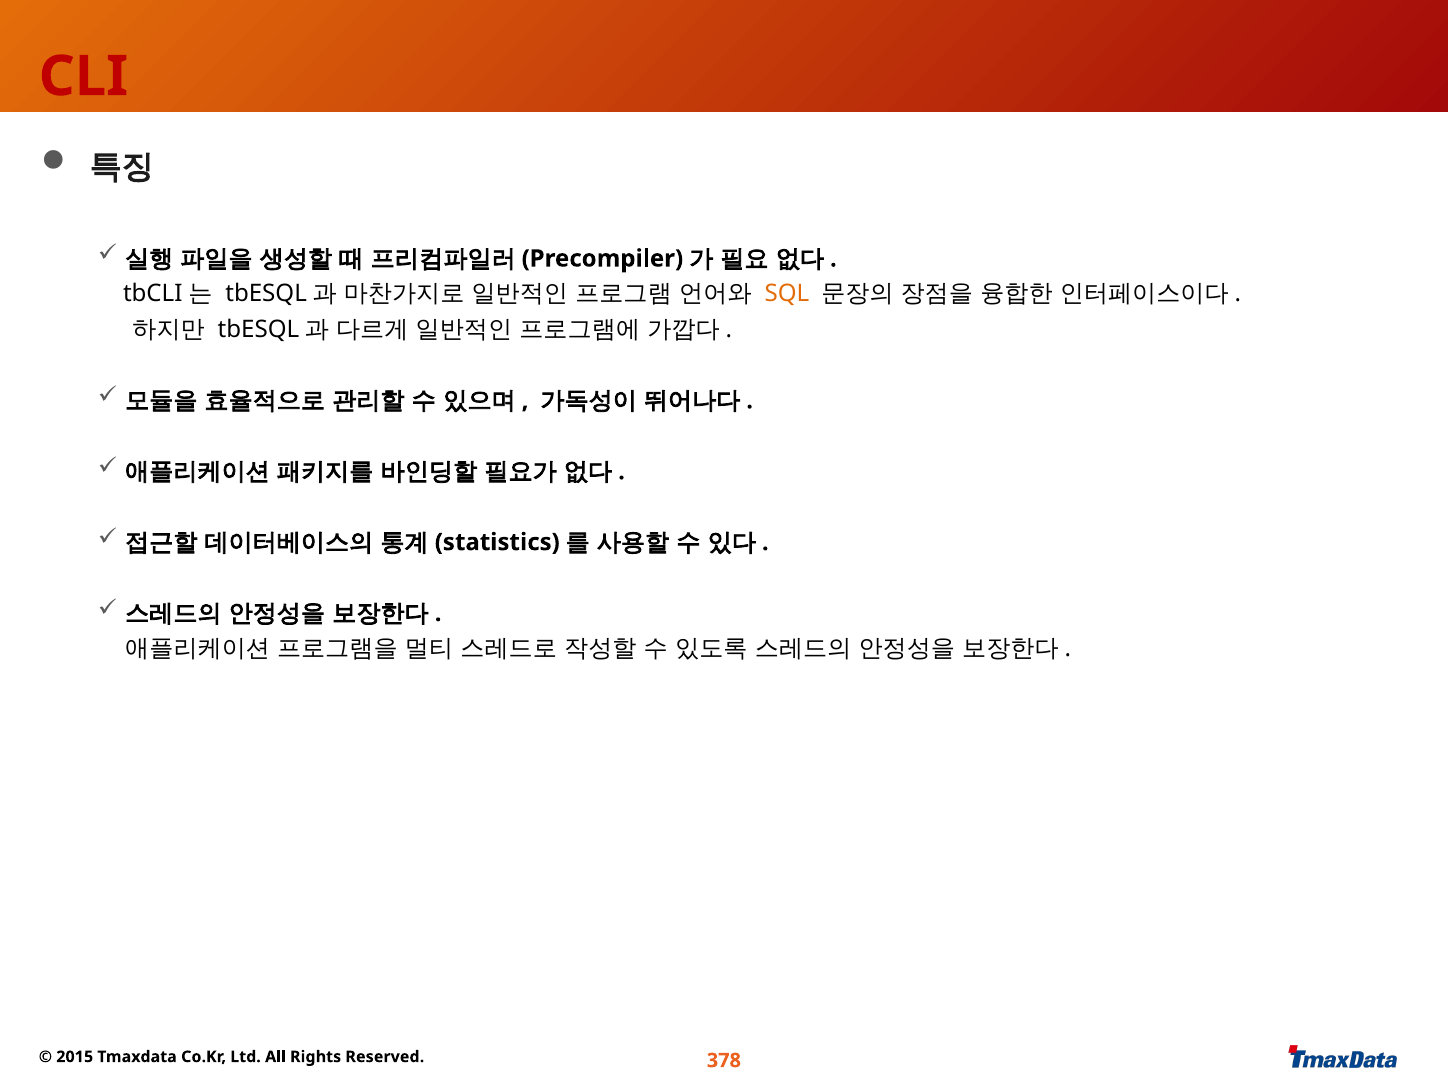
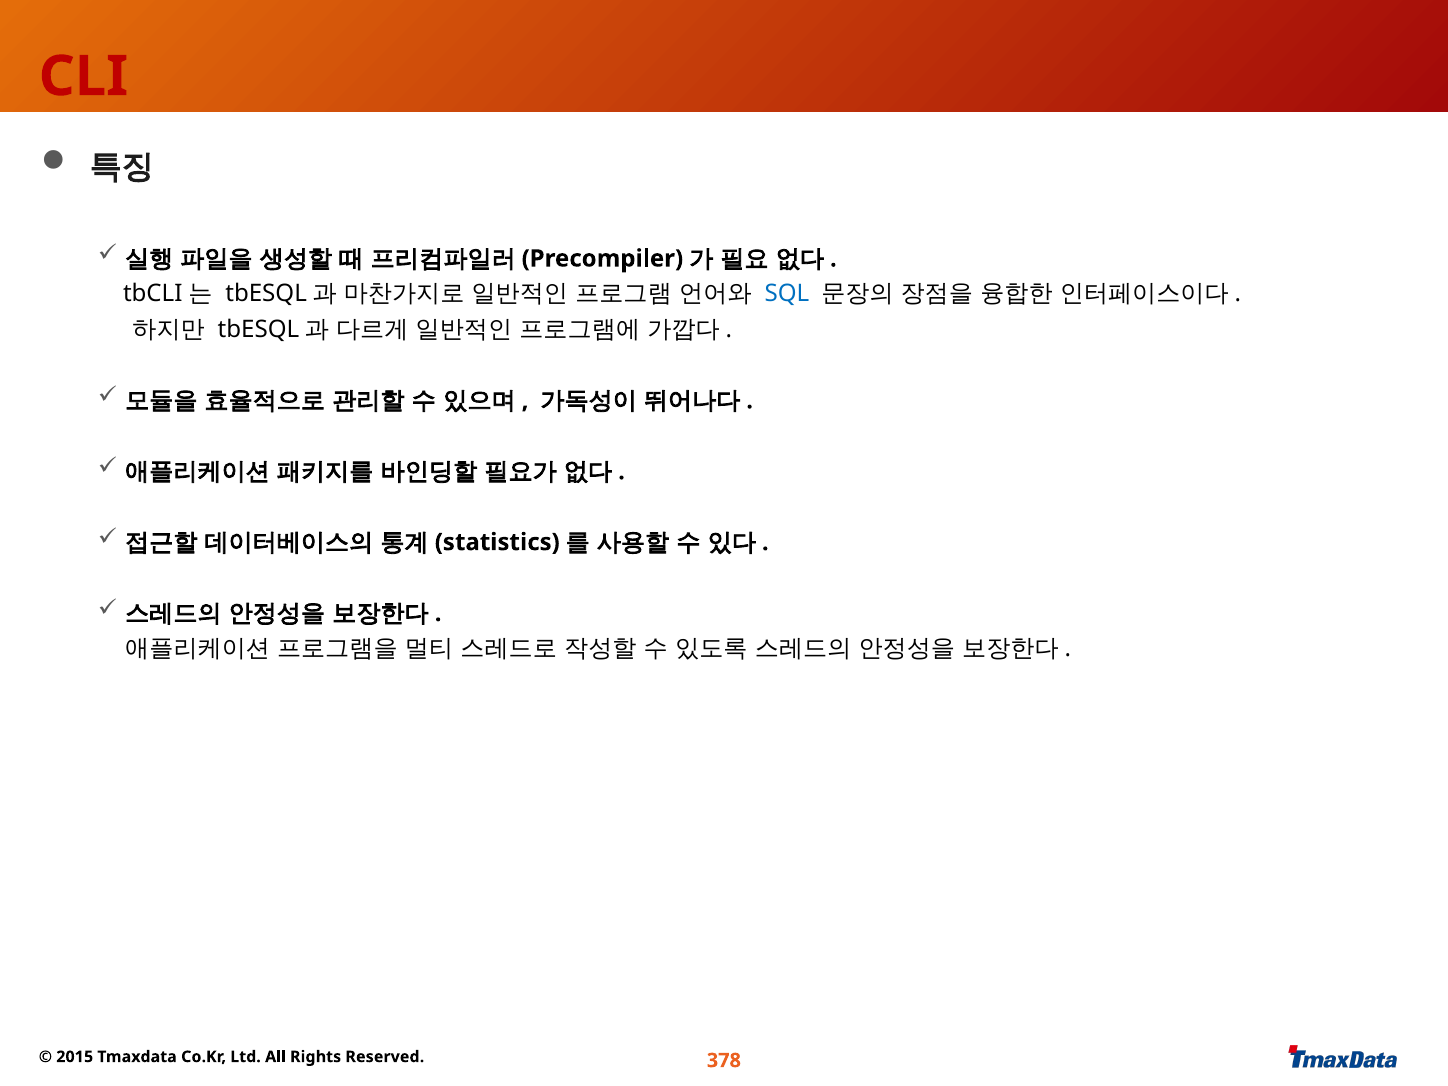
SQL colour: orange -> blue
